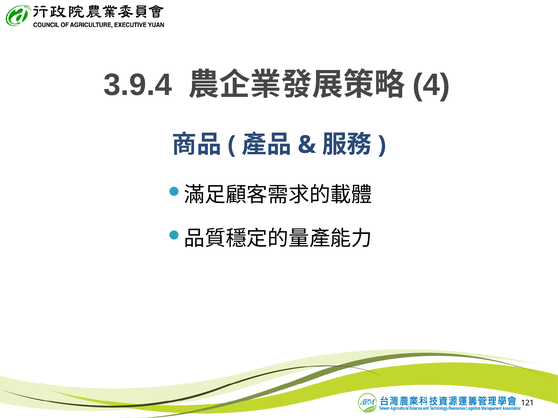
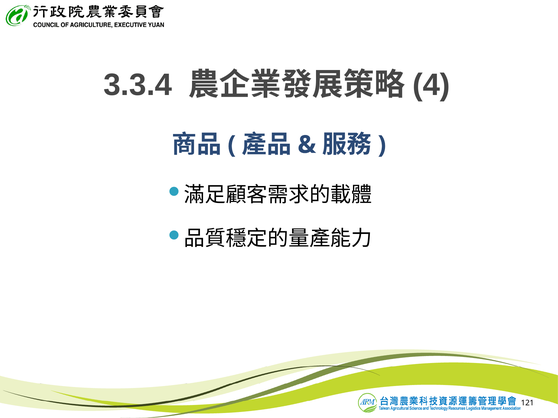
3.9.4: 3.9.4 -> 3.3.4
